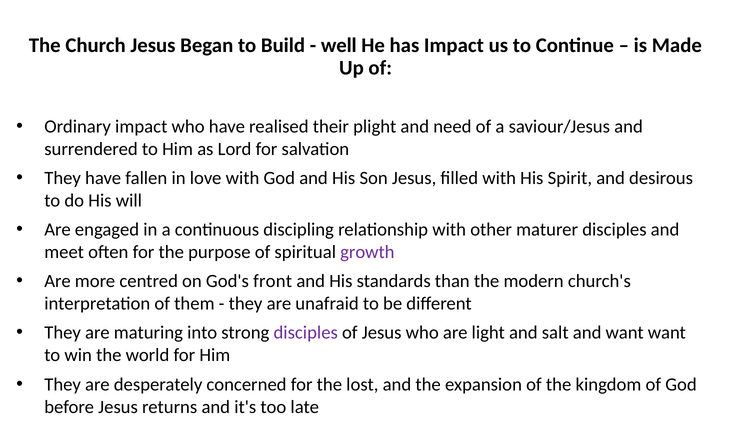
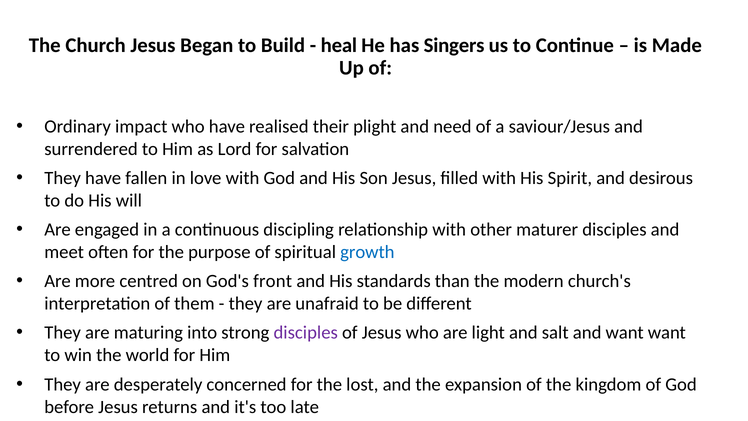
well: well -> heal
has Impact: Impact -> Singers
growth colour: purple -> blue
